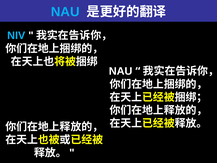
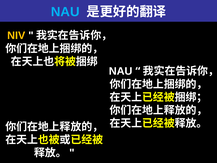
NIV colour: light blue -> yellow
